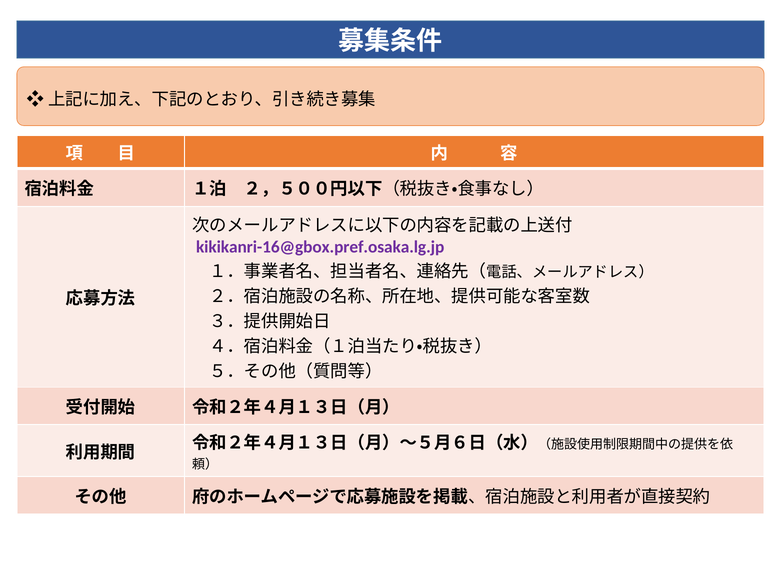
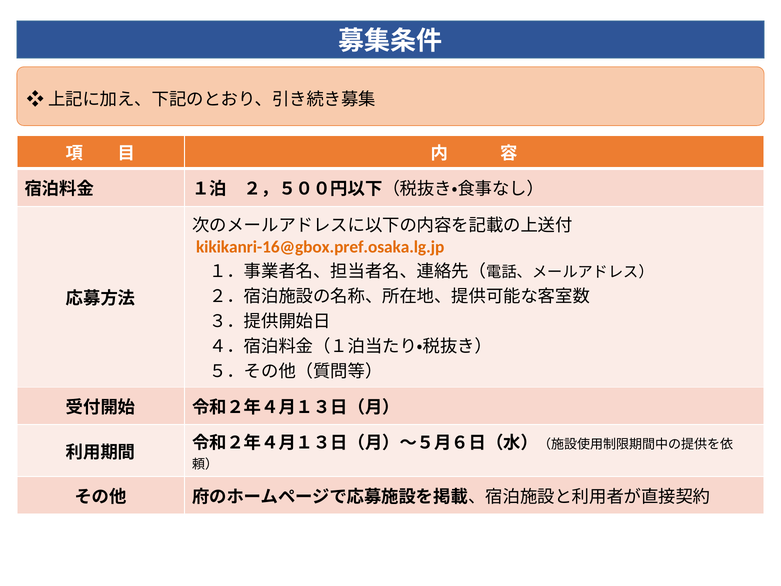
kikikanri-16@gbox.pref.osaka.lg.jp colour: purple -> orange
